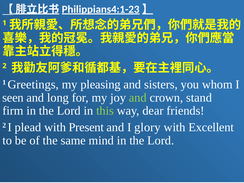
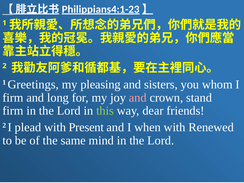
seen at (13, 98): seen -> firm
and at (138, 98) colour: light green -> pink
glory: glory -> when
Excellent: Excellent -> Renewed
